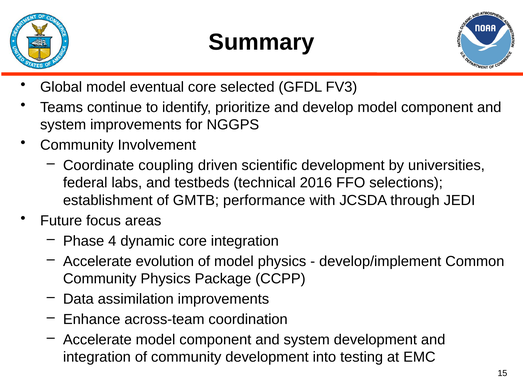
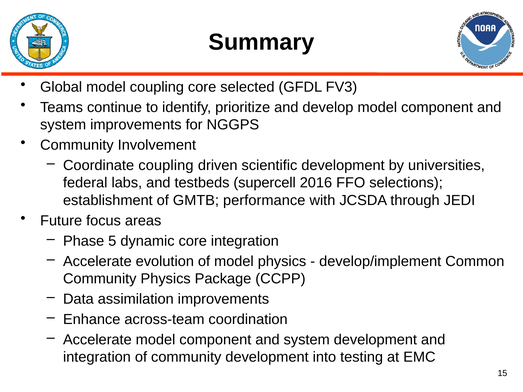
model eventual: eventual -> coupling
technical: technical -> supercell
4: 4 -> 5
